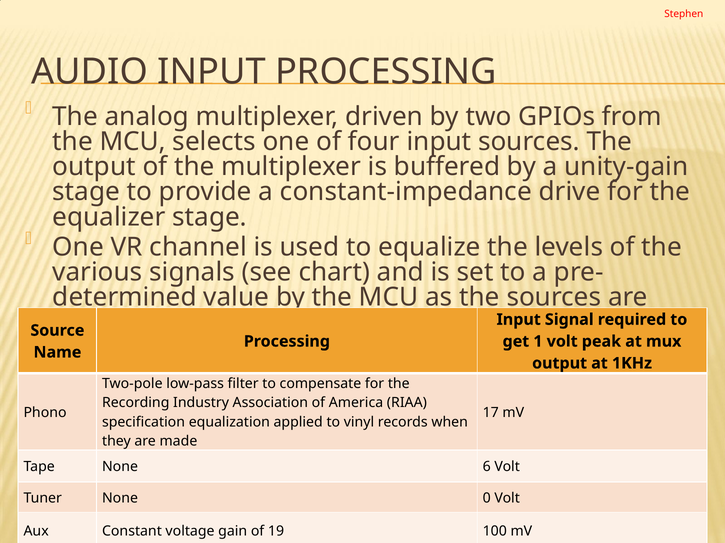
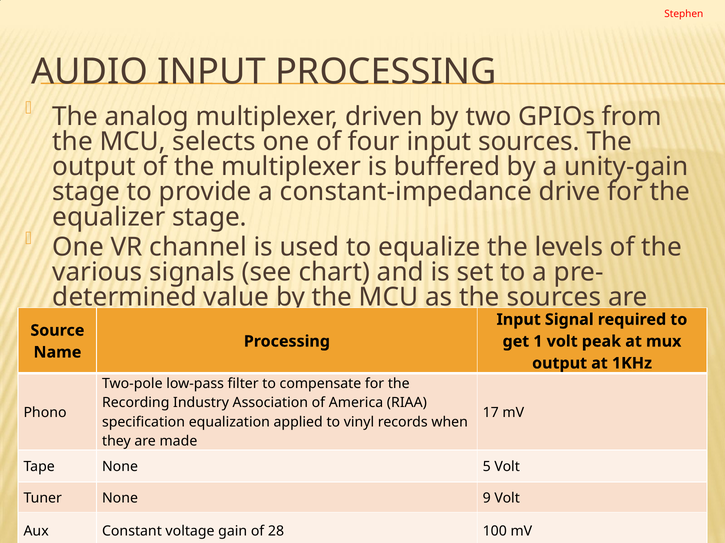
6: 6 -> 5
0: 0 -> 9
19: 19 -> 28
